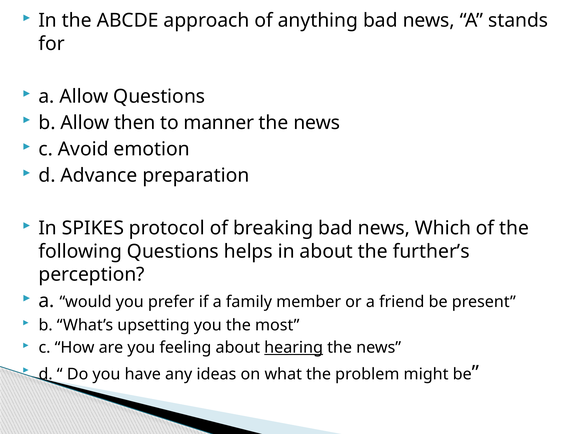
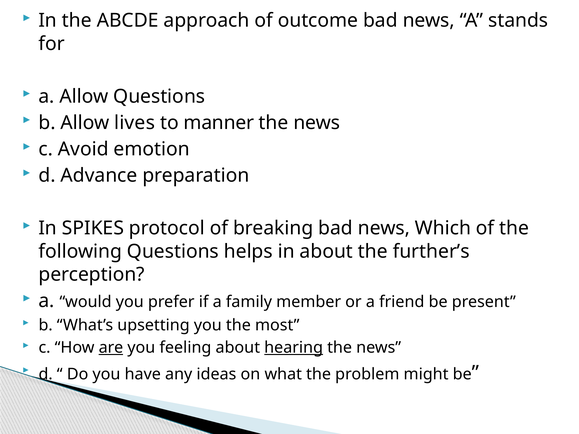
anything: anything -> outcome
then: then -> lives
are underline: none -> present
